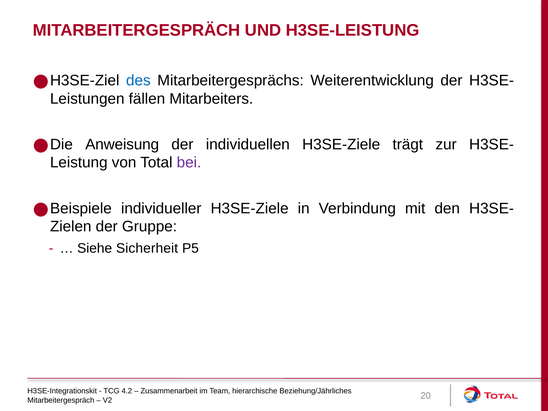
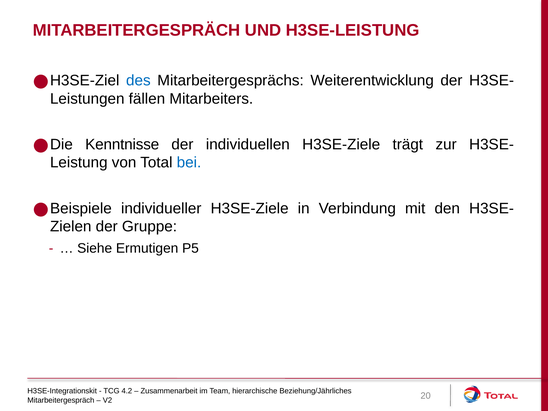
Anweisung: Anweisung -> Kenntnisse
bei colour: purple -> blue
Sicherheit: Sicherheit -> Ermutigen
